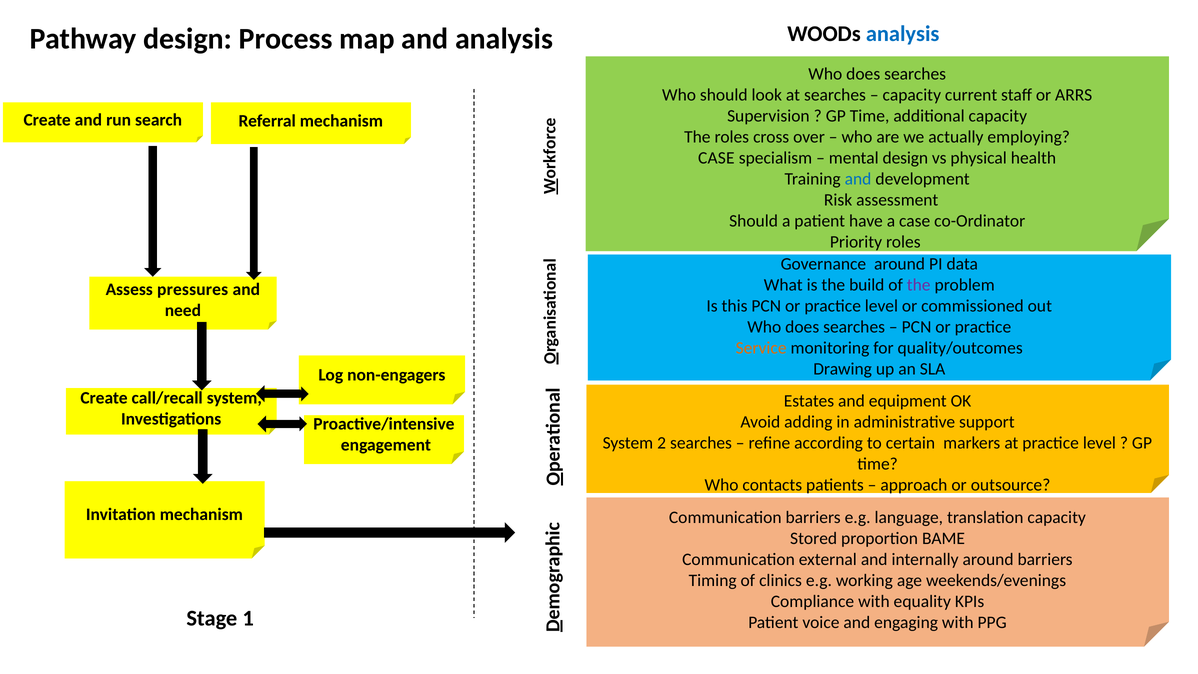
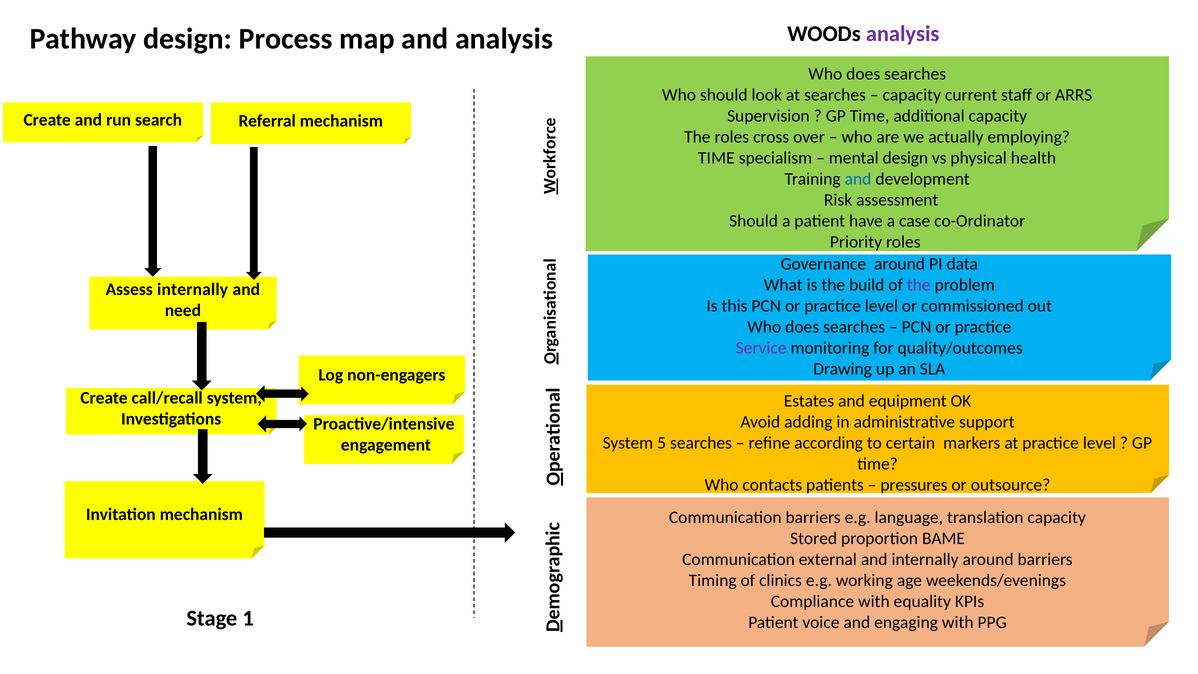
analysis at (903, 34) colour: blue -> purple
CASE at (716, 158): CASE -> TIME
Assess pressures: pressures -> internally
Service colour: orange -> purple
2: 2 -> 5
approach: approach -> pressures
